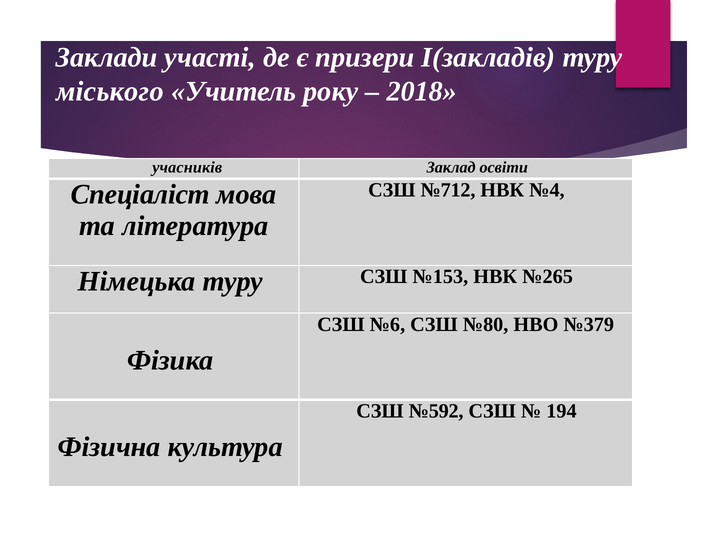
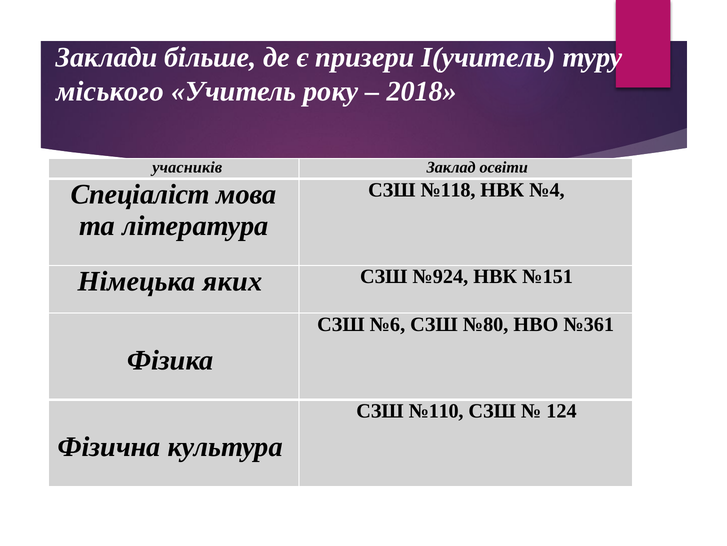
участі: участі -> більше
І(закладів: І(закладів -> І(учитель
№712: №712 -> №118
Німецька туру: туру -> яких
№153: №153 -> №924
№265: №265 -> №151
№379: №379 -> №361
№592: №592 -> №110
194: 194 -> 124
